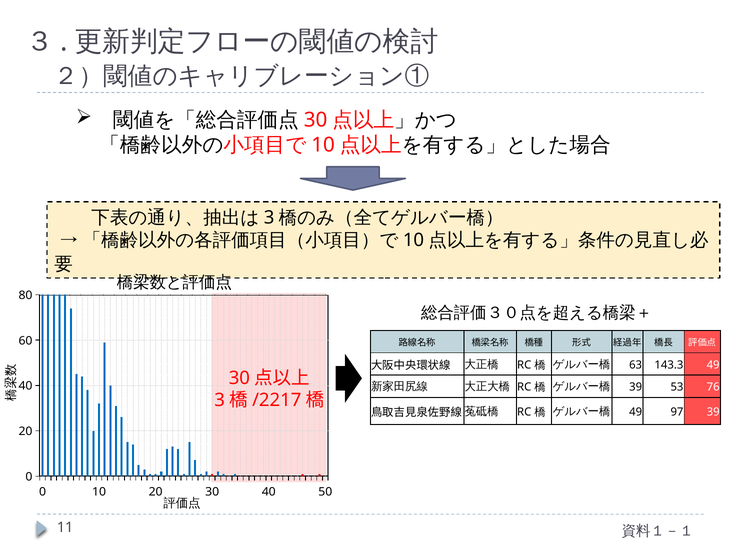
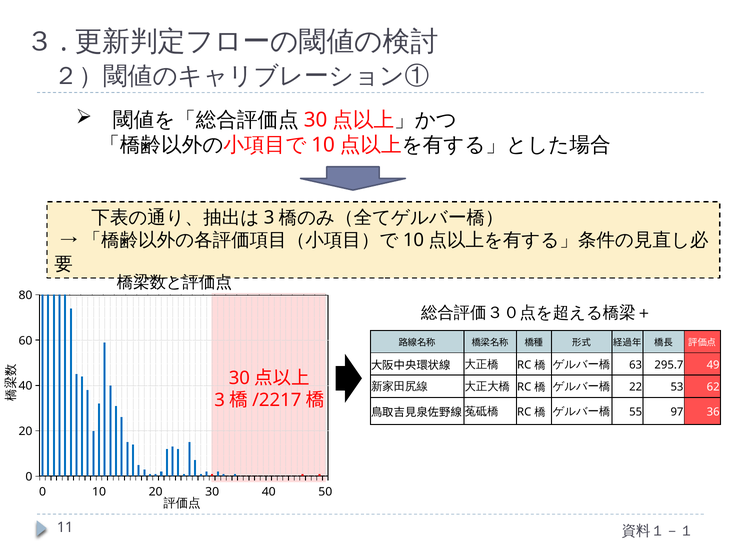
143.3: 143.3 -> 295.7
39 at (636, 388): 39 -> 22
76: 76 -> 62
49 at (636, 413): 49 -> 55
97 39: 39 -> 36
